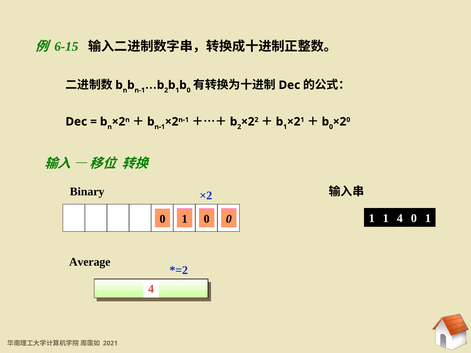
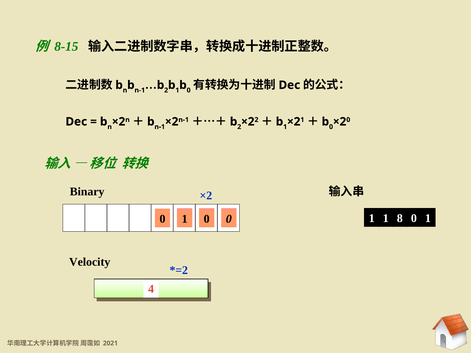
6-15: 6-15 -> 8-15
1 4: 4 -> 8
Average: Average -> Velocity
